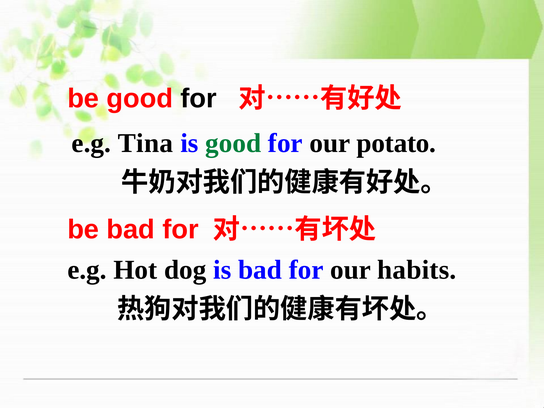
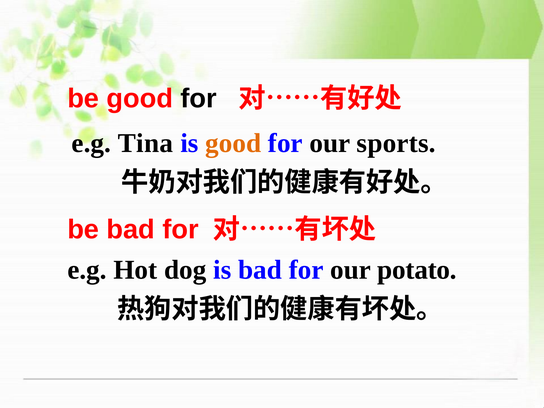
good at (233, 143) colour: green -> orange
potato: potato -> sports
habits: habits -> potato
